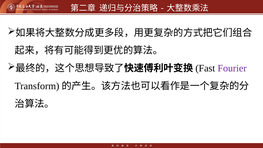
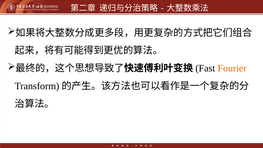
Fourier colour: purple -> orange
